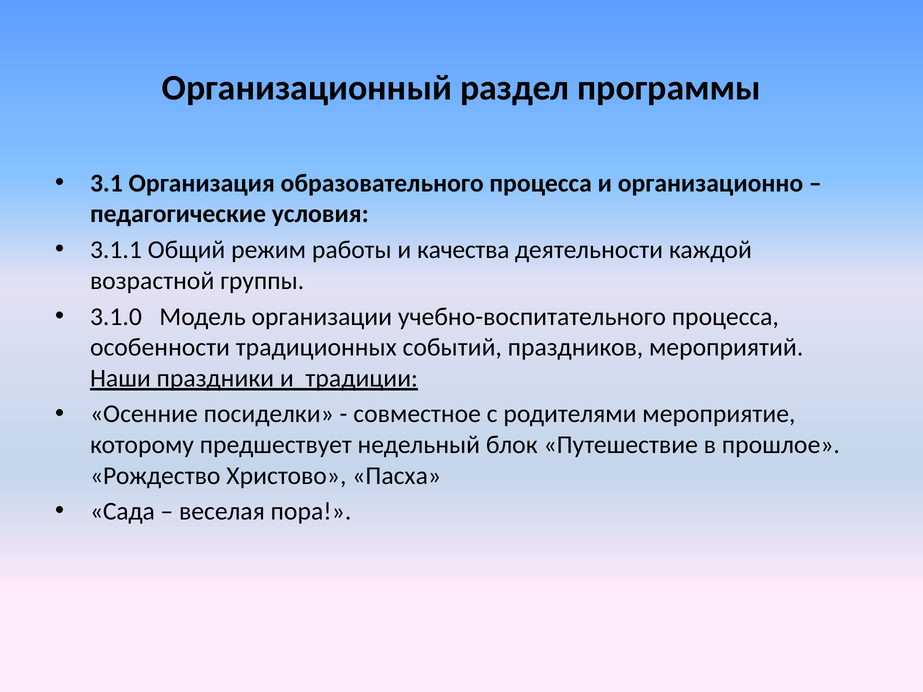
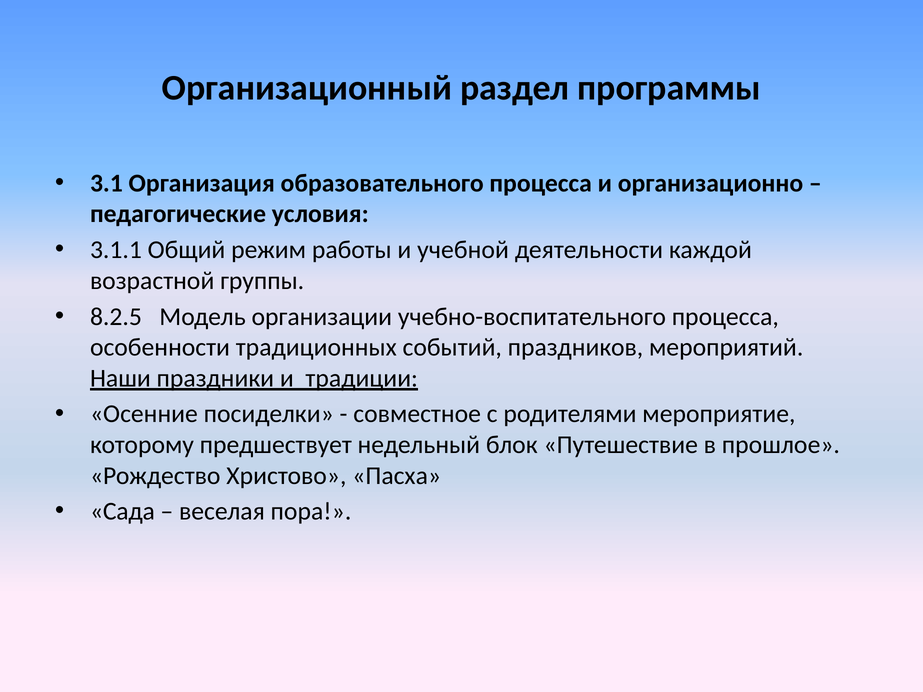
качества: качества -> учебной
3.1.0: 3.1.0 -> 8.2.5
